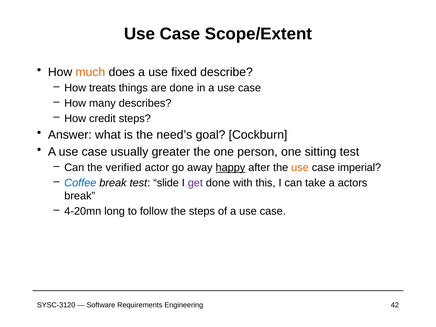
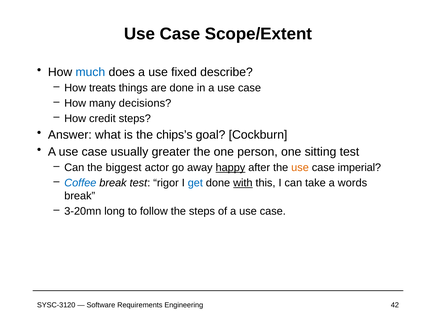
much colour: orange -> blue
describes: describes -> decisions
need’s: need’s -> chips’s
verified: verified -> biggest
slide: slide -> rigor
get colour: purple -> blue
with underline: none -> present
actors: actors -> words
4-20mn: 4-20mn -> 3-20mn
